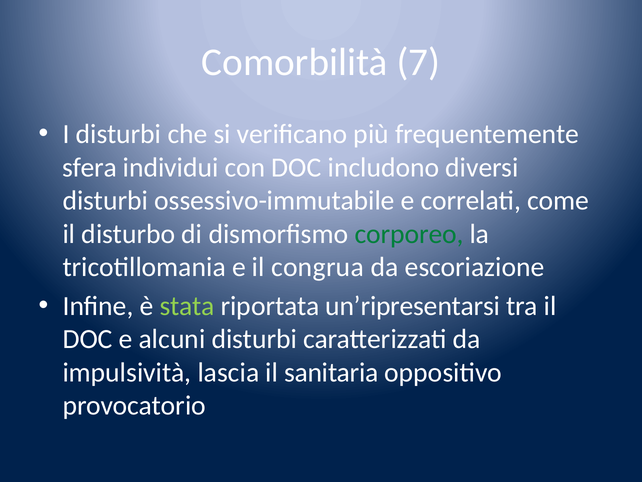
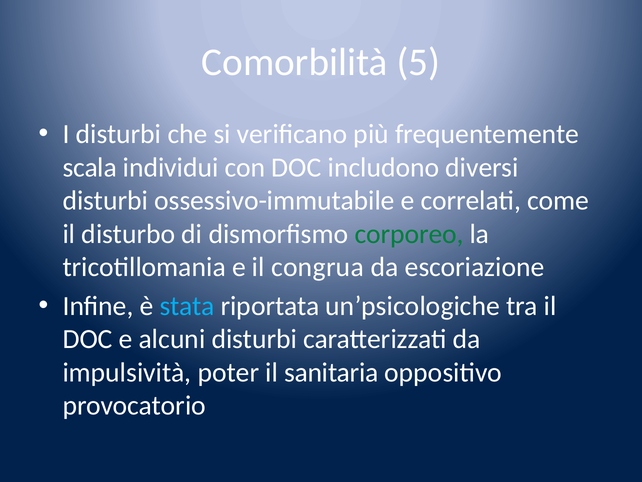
7: 7 -> 5
sfera: sfera -> scala
stata colour: light green -> light blue
un’ripresentarsi: un’ripresentarsi -> un’psicologiche
lascia: lascia -> poter
